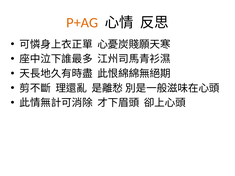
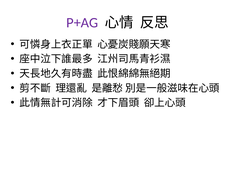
P+AG colour: orange -> purple
